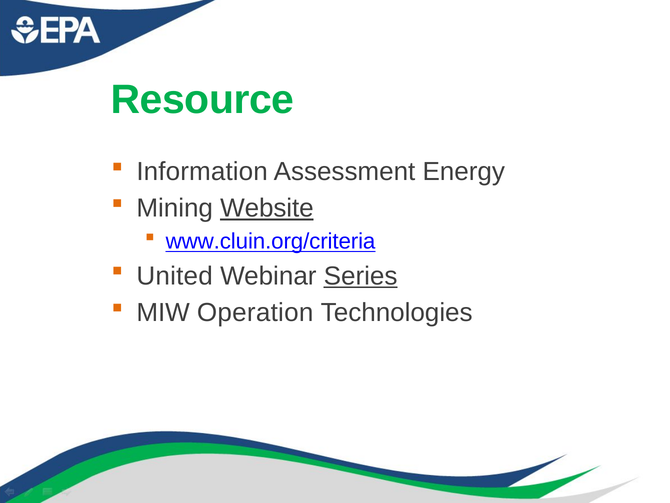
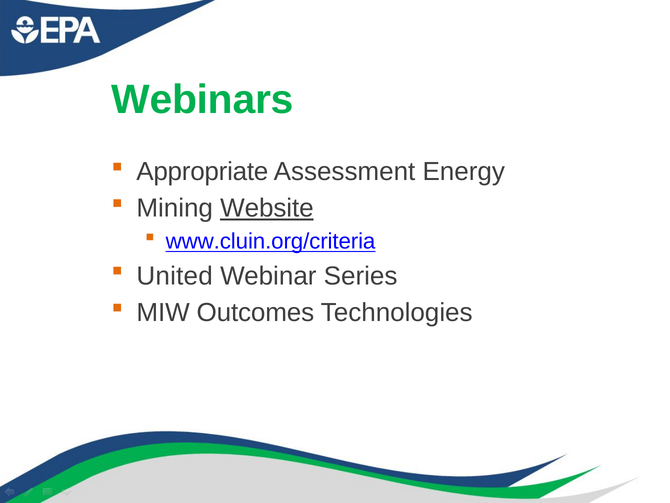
Resource: Resource -> Webinars
Information: Information -> Appropriate
Series underline: present -> none
Operation: Operation -> Outcomes
